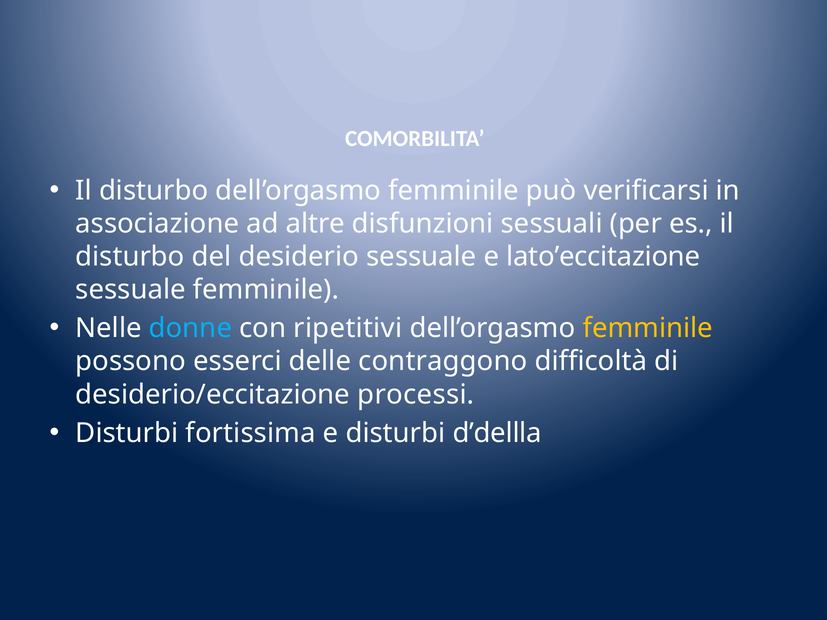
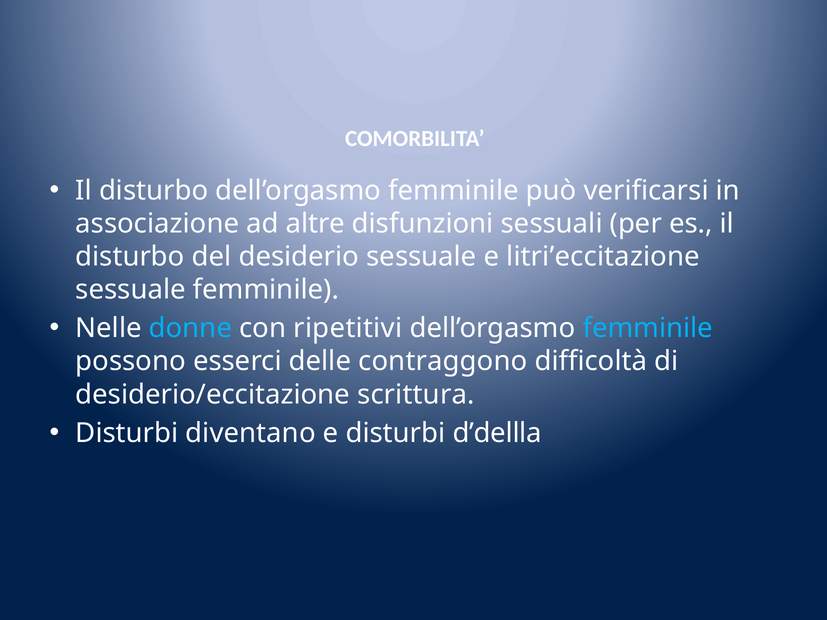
lato’eccitazione: lato’eccitazione -> litri’eccitazione
femminile at (648, 328) colour: yellow -> light blue
processi: processi -> scrittura
fortissima: fortissima -> diventano
